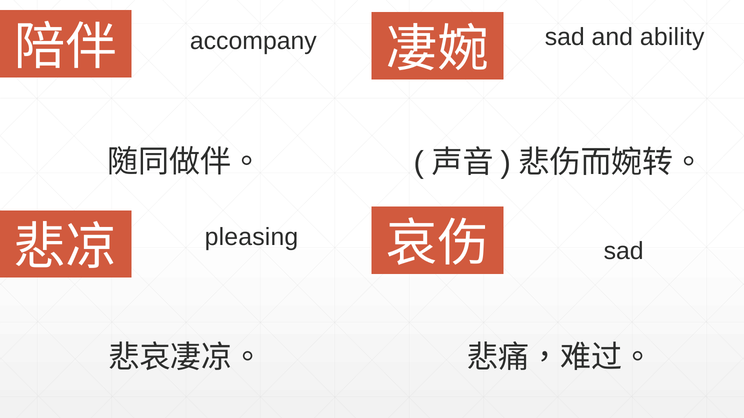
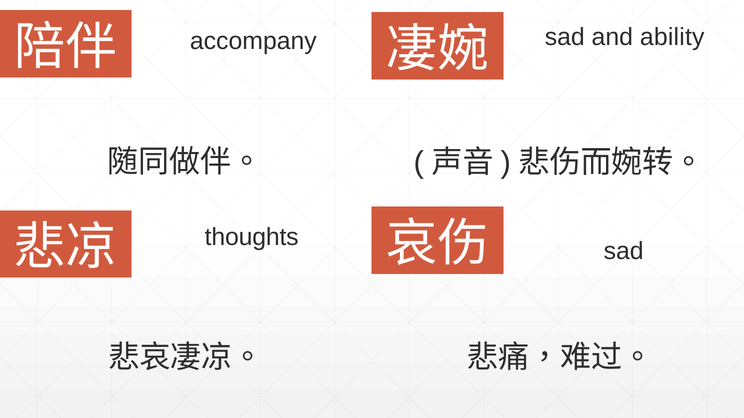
pleasing: pleasing -> thoughts
